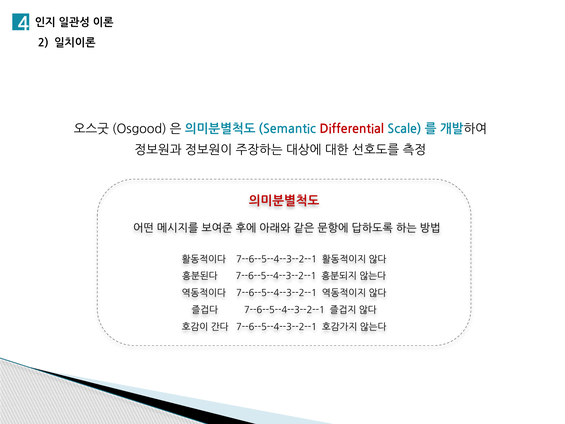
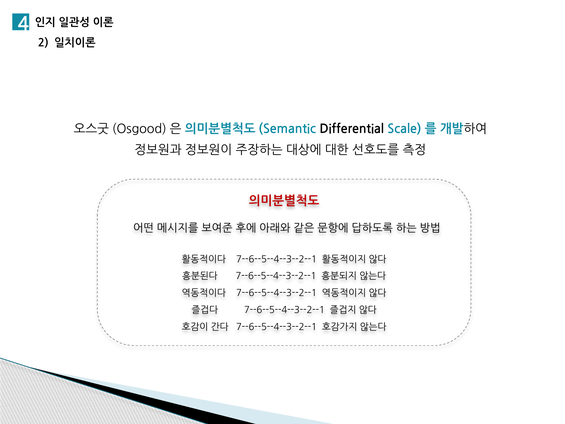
Differential colour: red -> black
